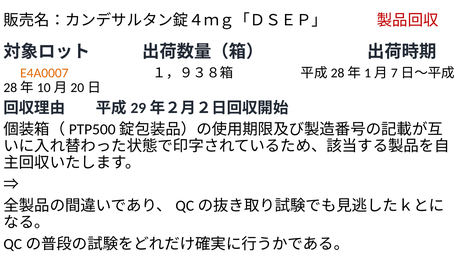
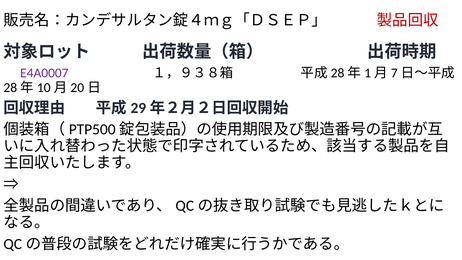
E4A0007 colour: orange -> purple
